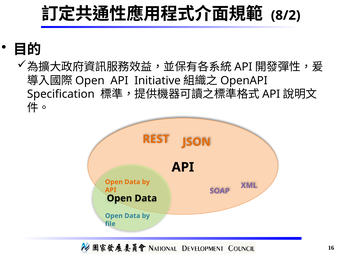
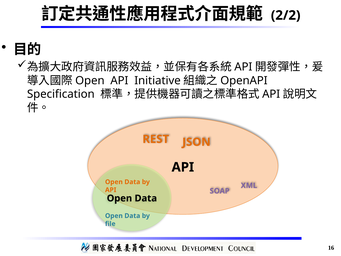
8/2: 8/2 -> 2/2
